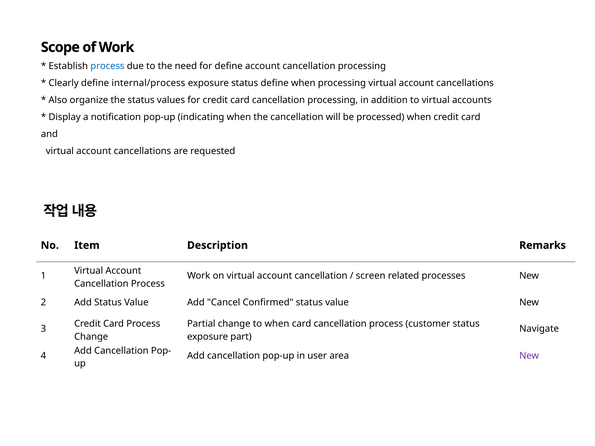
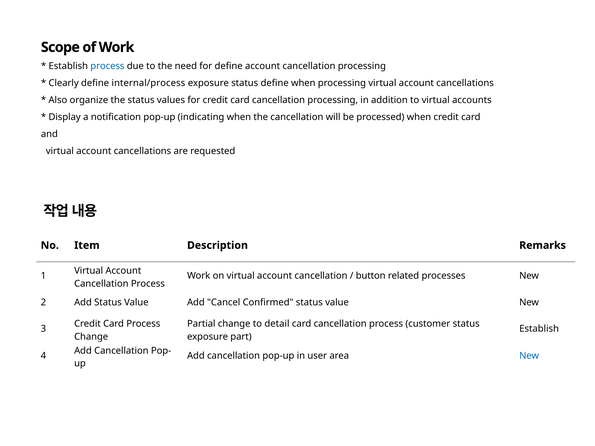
screen: screen -> button
to when: when -> detail
Navigate at (539, 329): Navigate -> Establish
New at (529, 356) colour: purple -> blue
